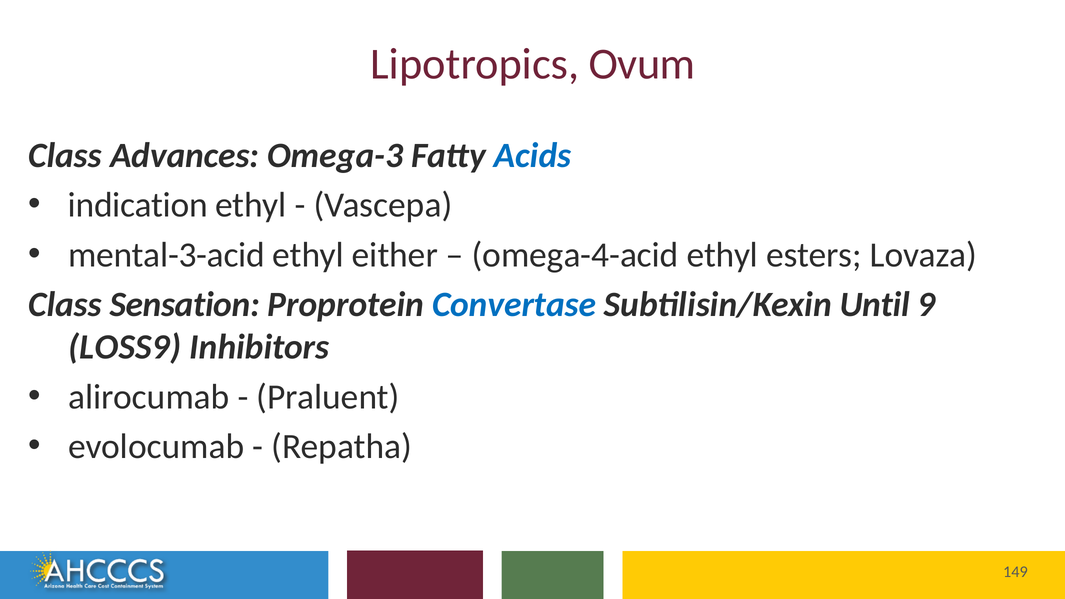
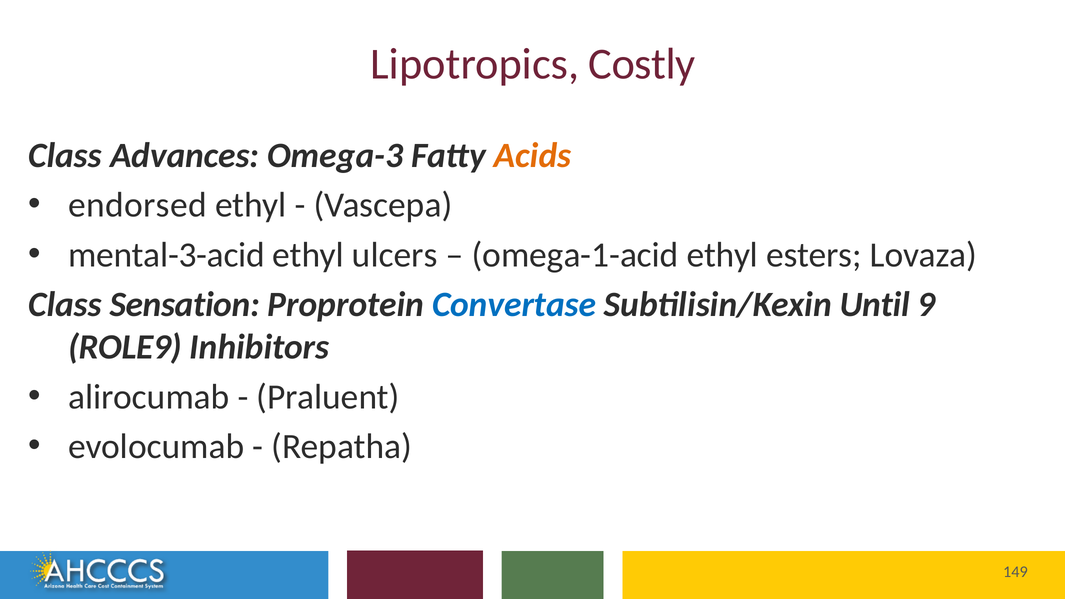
Ovum: Ovum -> Costly
Acids colour: blue -> orange
indication: indication -> endorsed
either: either -> ulcers
omega-4-acid: omega-4-acid -> omega-1-acid
LOSS9: LOSS9 -> ROLE9
